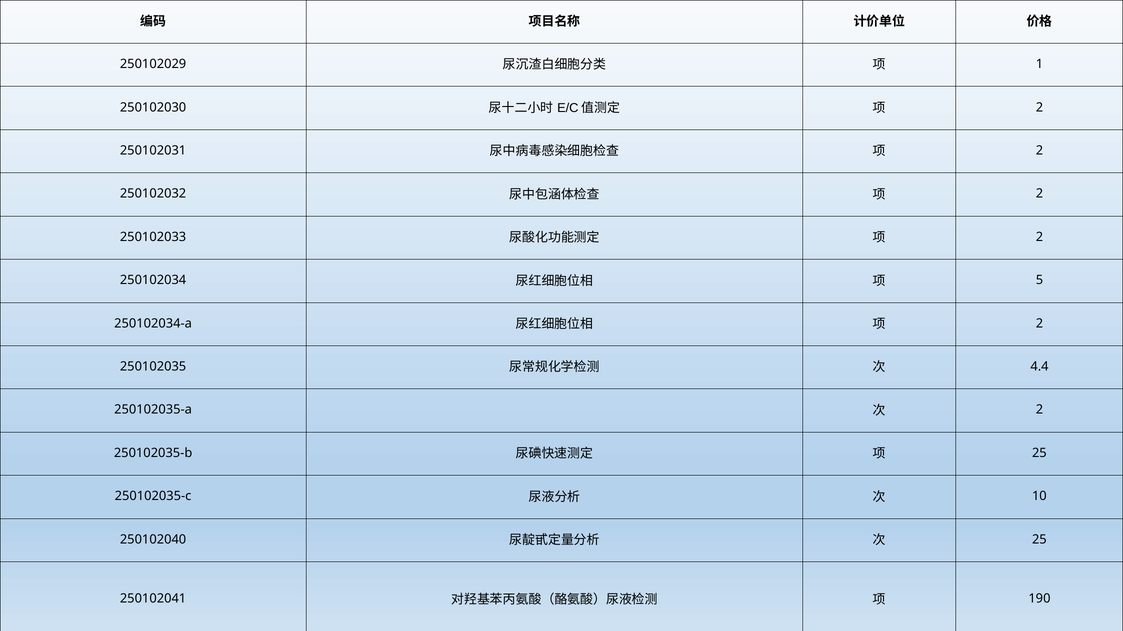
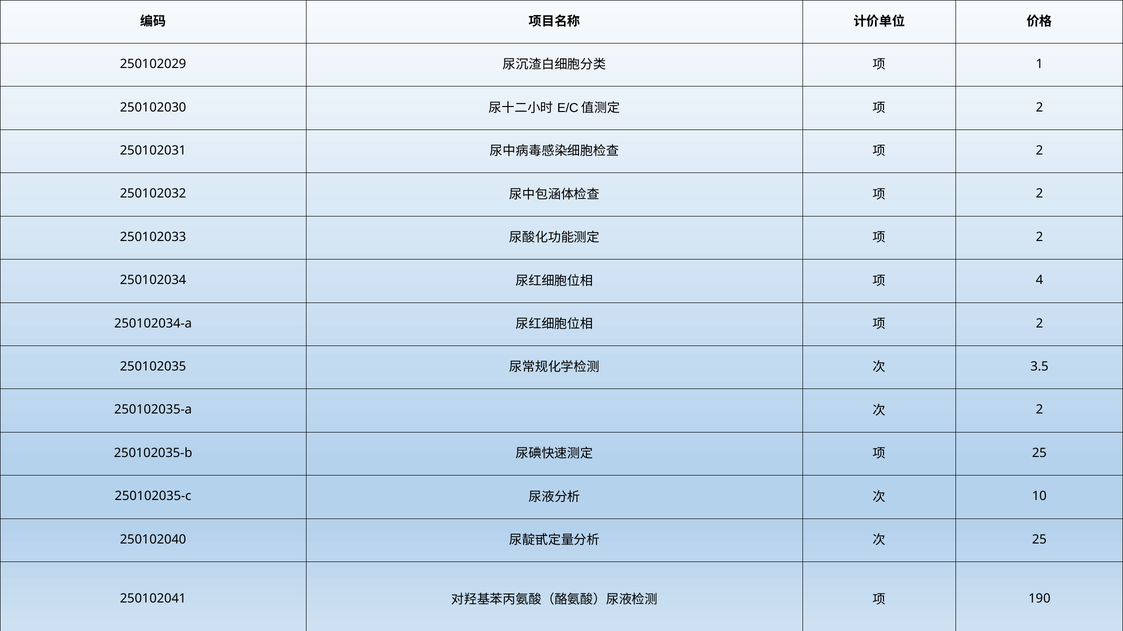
5: 5 -> 4
4.4: 4.4 -> 3.5
